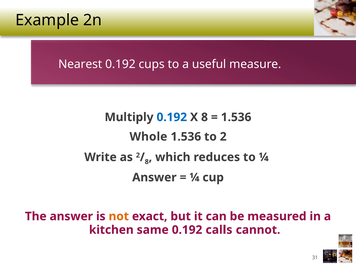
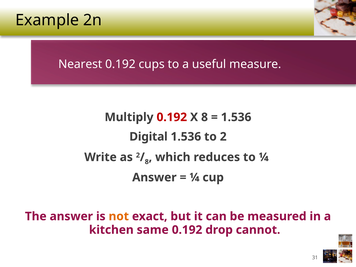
0.192 at (172, 117) colour: blue -> red
Whole: Whole -> Digital
calls: calls -> drop
